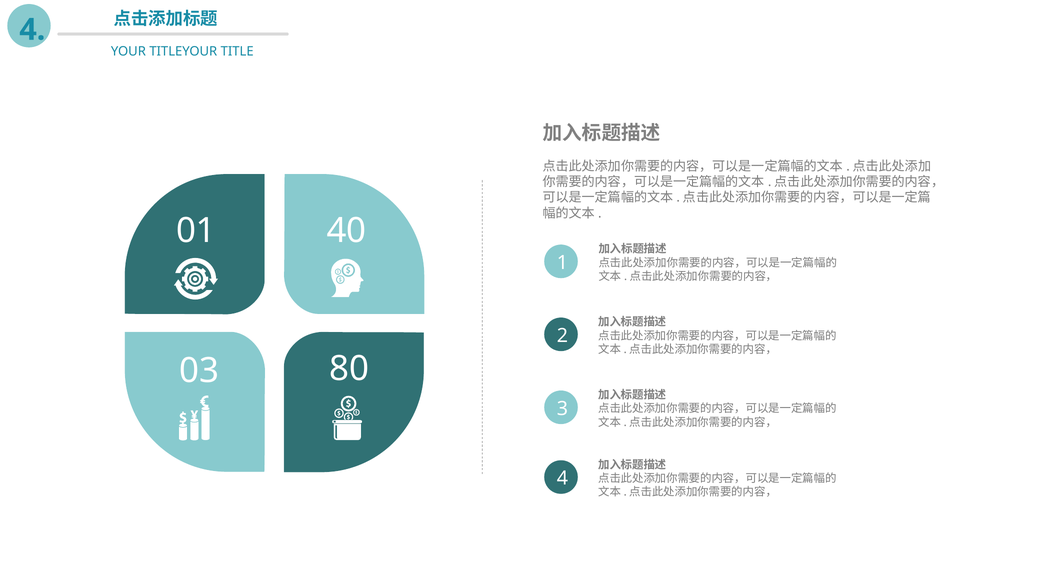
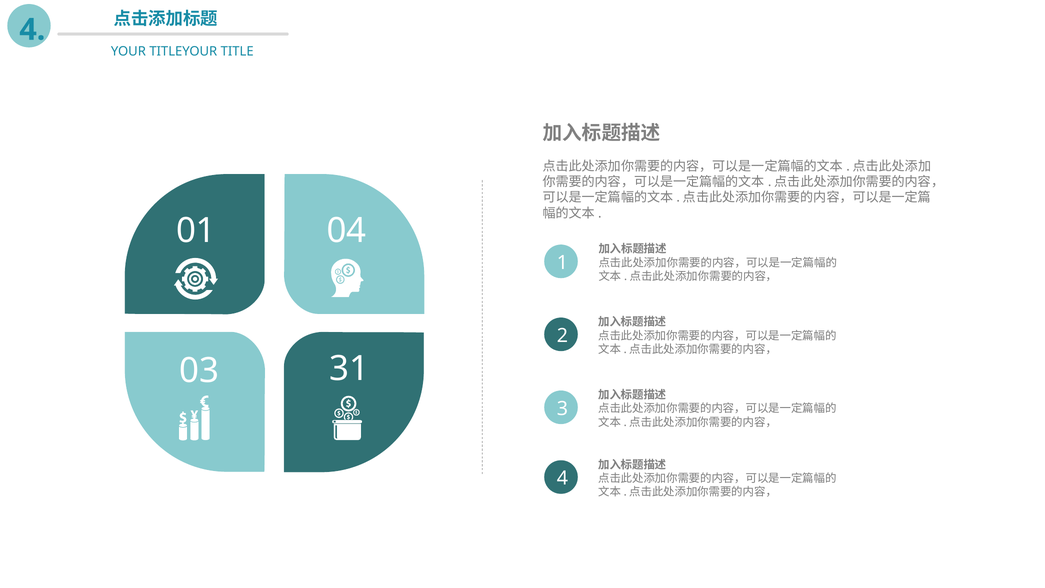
40: 40 -> 04
80: 80 -> 31
